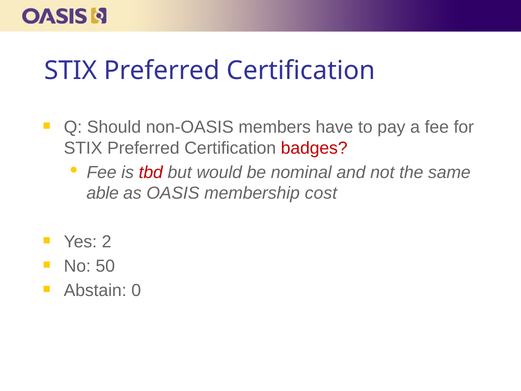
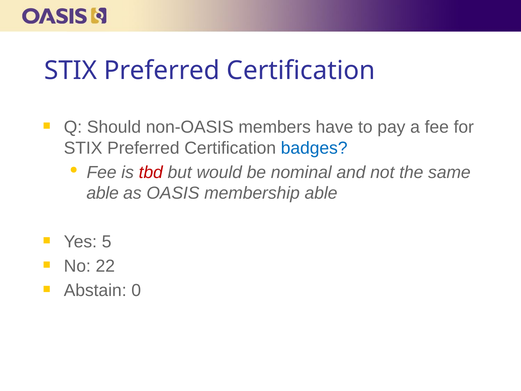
badges colour: red -> blue
membership cost: cost -> able
2: 2 -> 5
50: 50 -> 22
